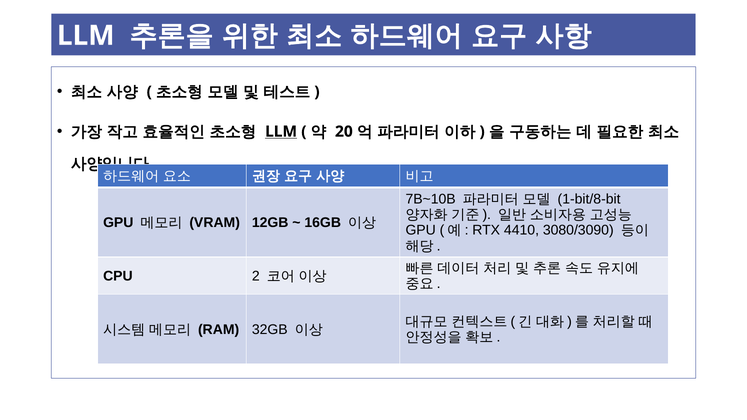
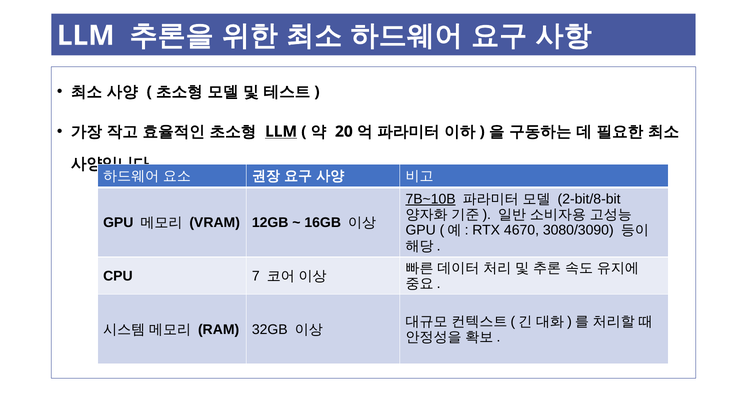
7B~10B underline: none -> present
1-bit/8-bit: 1-bit/8-bit -> 2-bit/8-bit
4410: 4410 -> 4670
2: 2 -> 7
